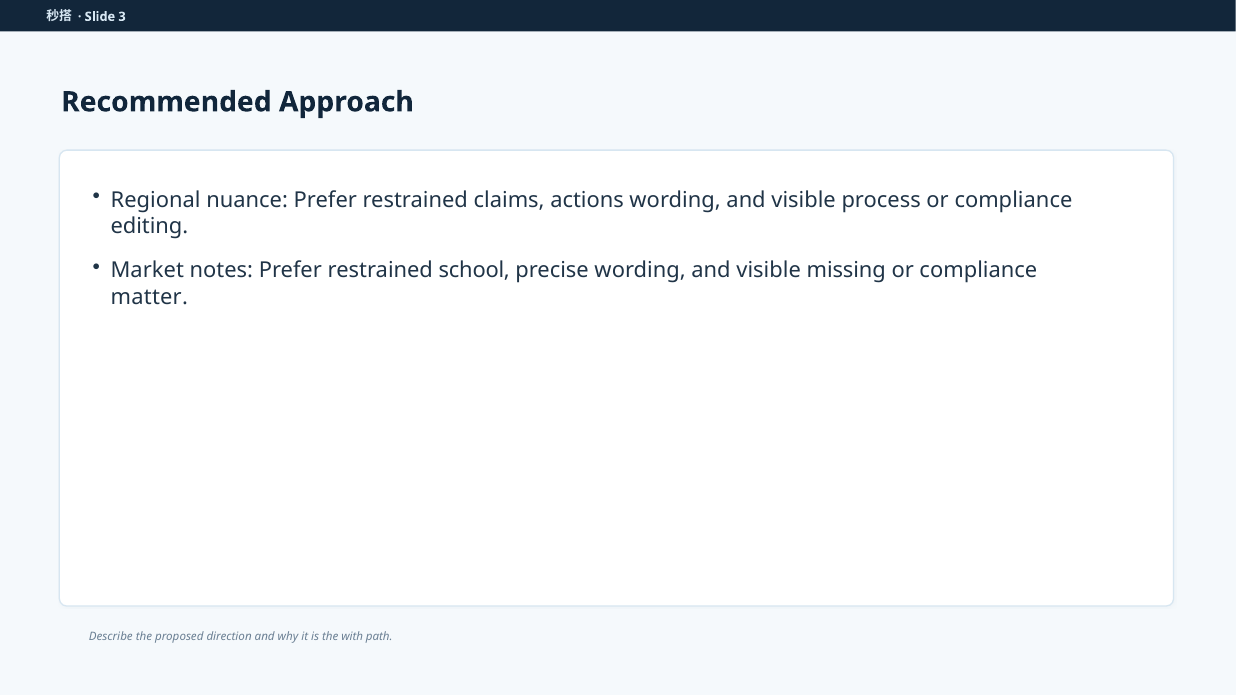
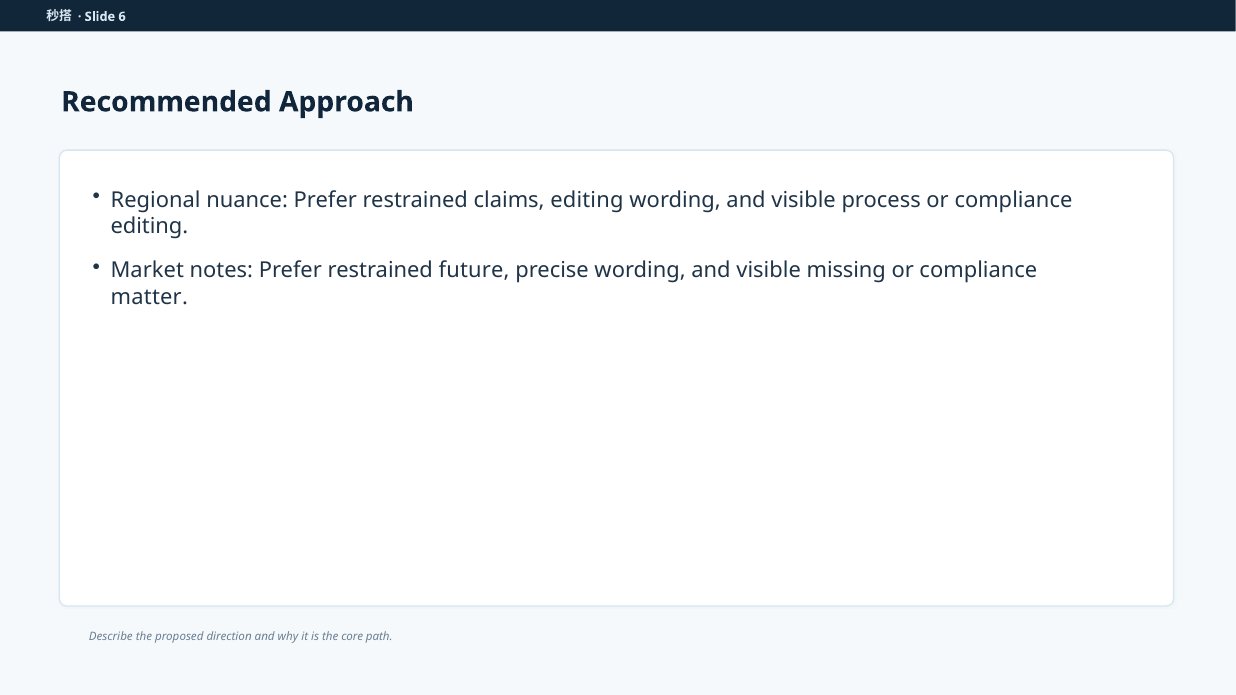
3: 3 -> 6
claims actions: actions -> editing
school: school -> future
with: with -> core
